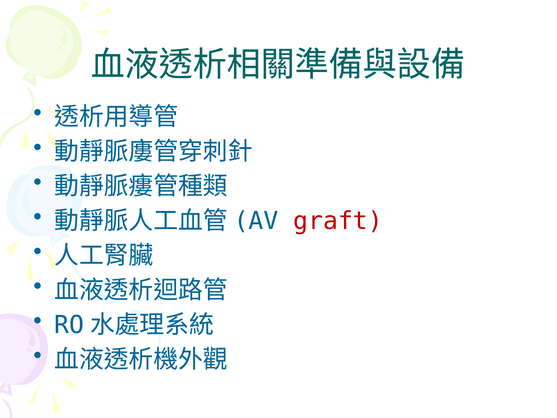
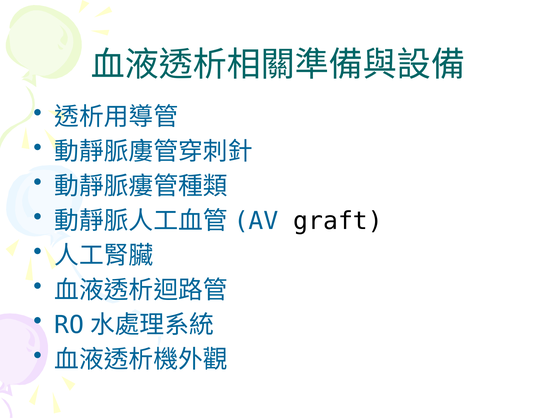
graft colour: red -> black
